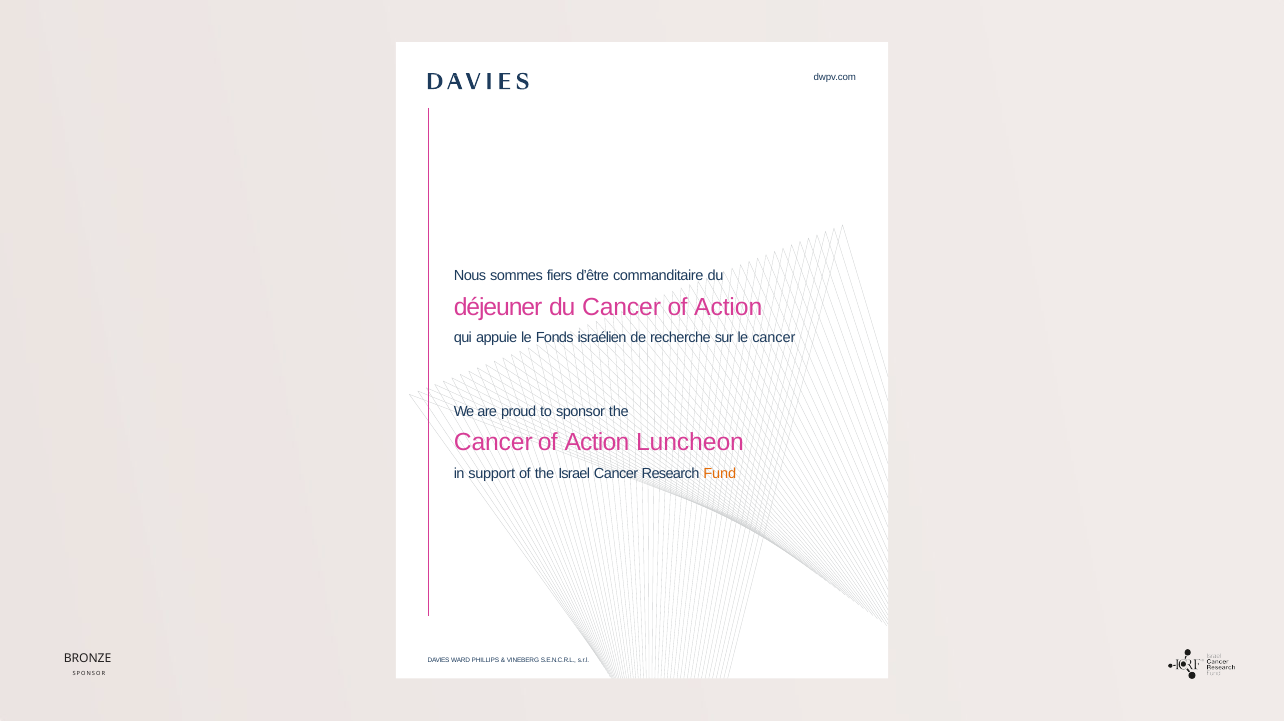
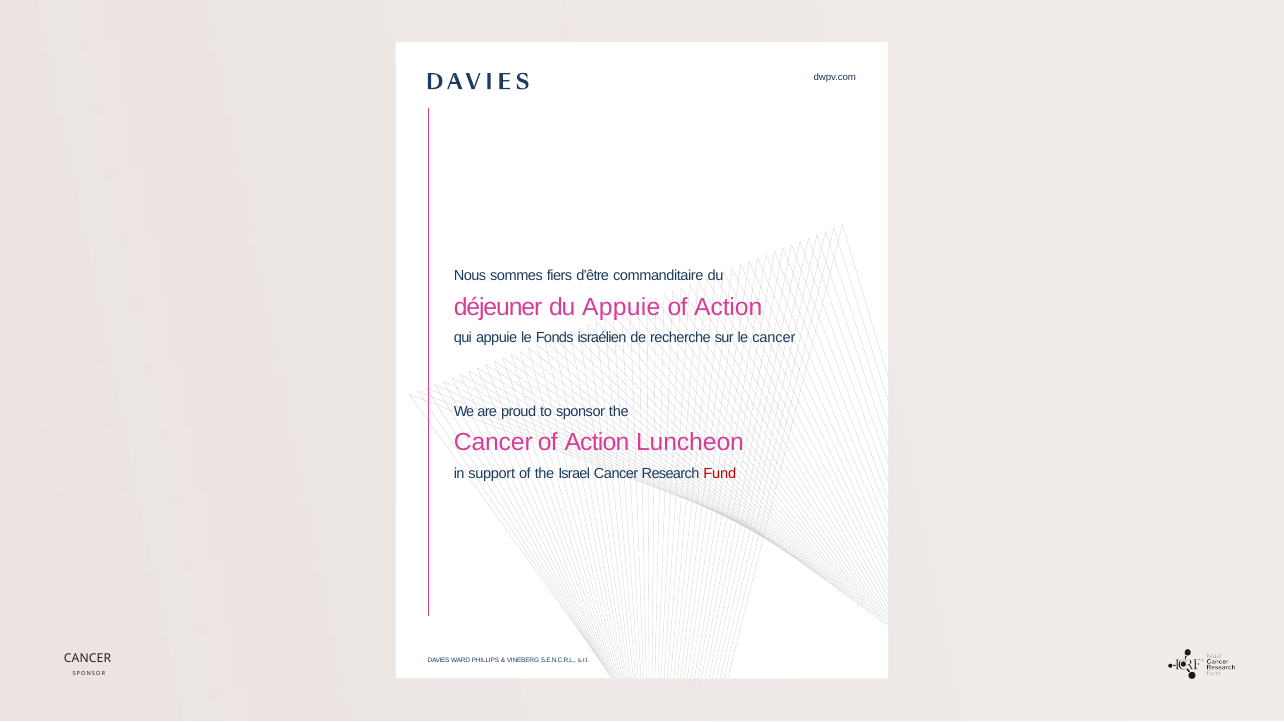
du Cancer: Cancer -> Appuie
Fund colour: orange -> red
BRONZE at (88, 658): BRONZE -> CANCER
